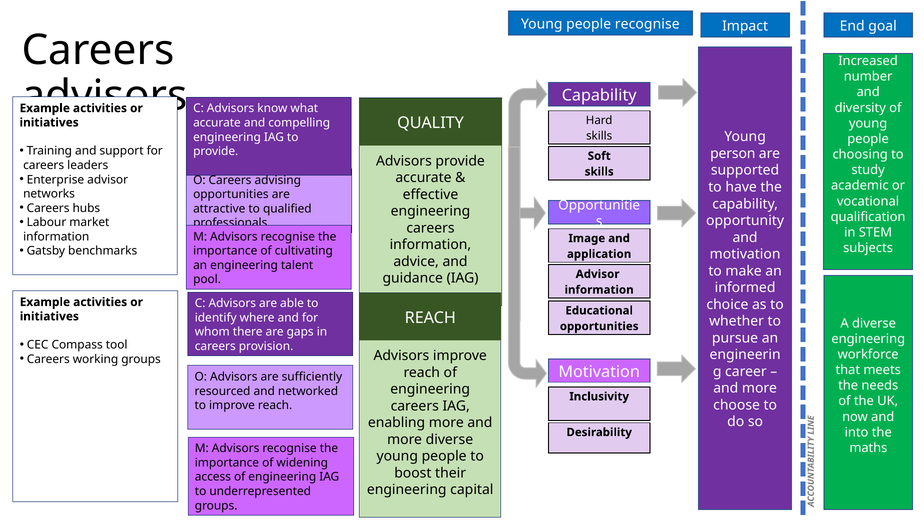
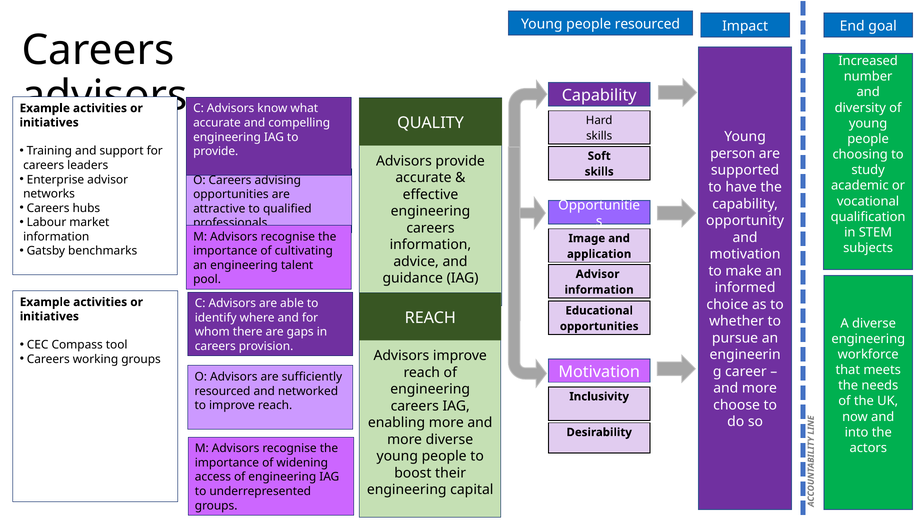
people recognise: recognise -> resourced
maths: maths -> actors
